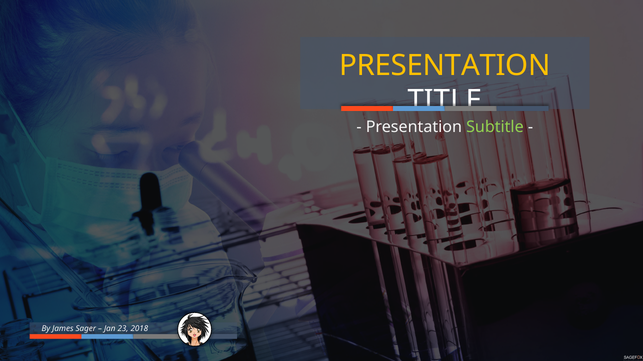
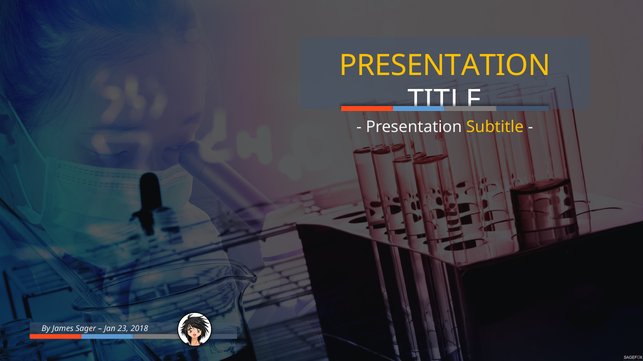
Subtitle colour: light green -> yellow
